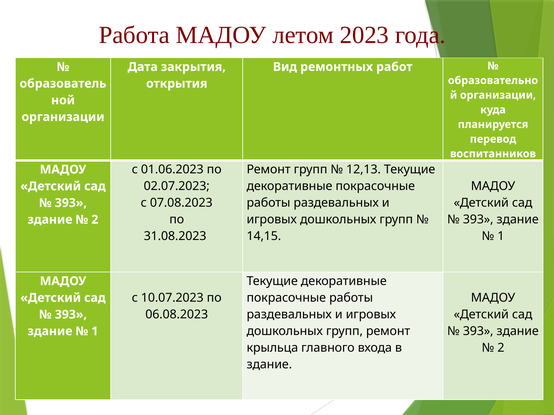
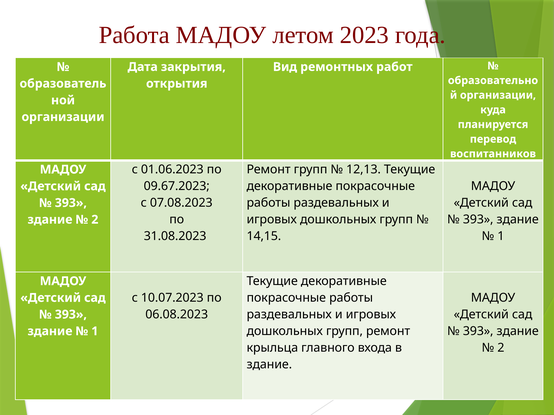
02.07.2023: 02.07.2023 -> 09.67.2023
